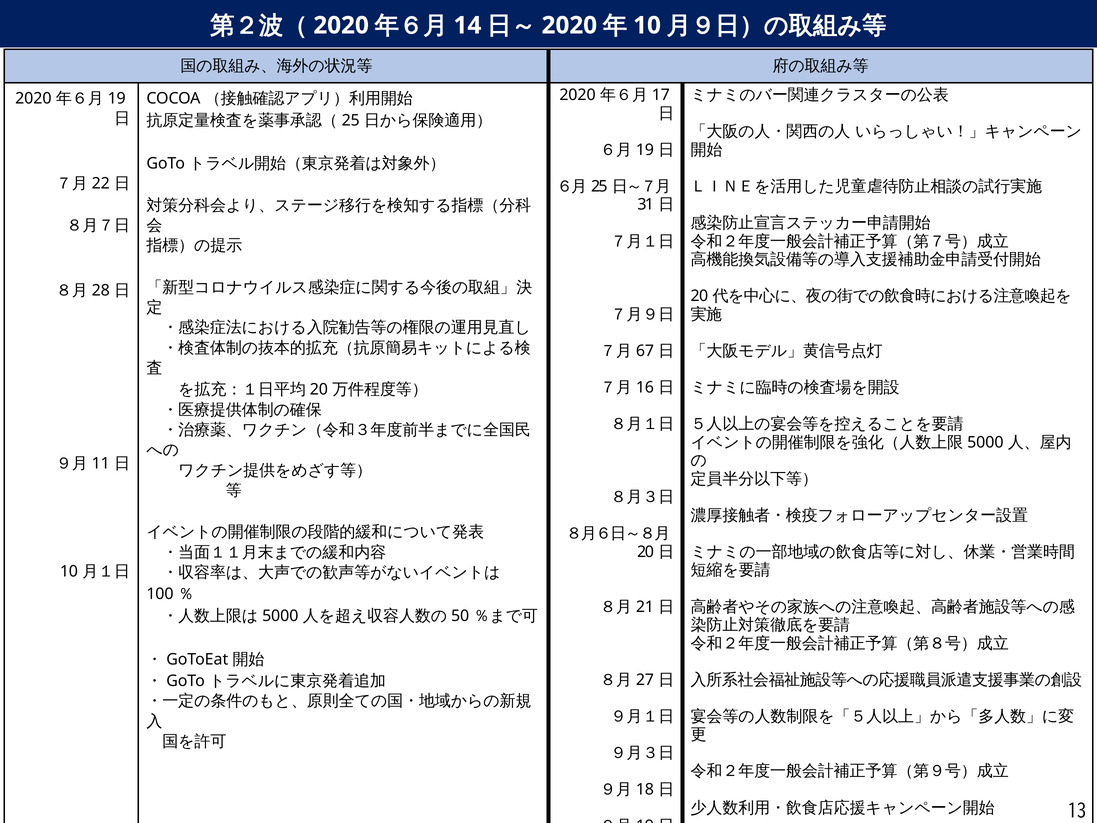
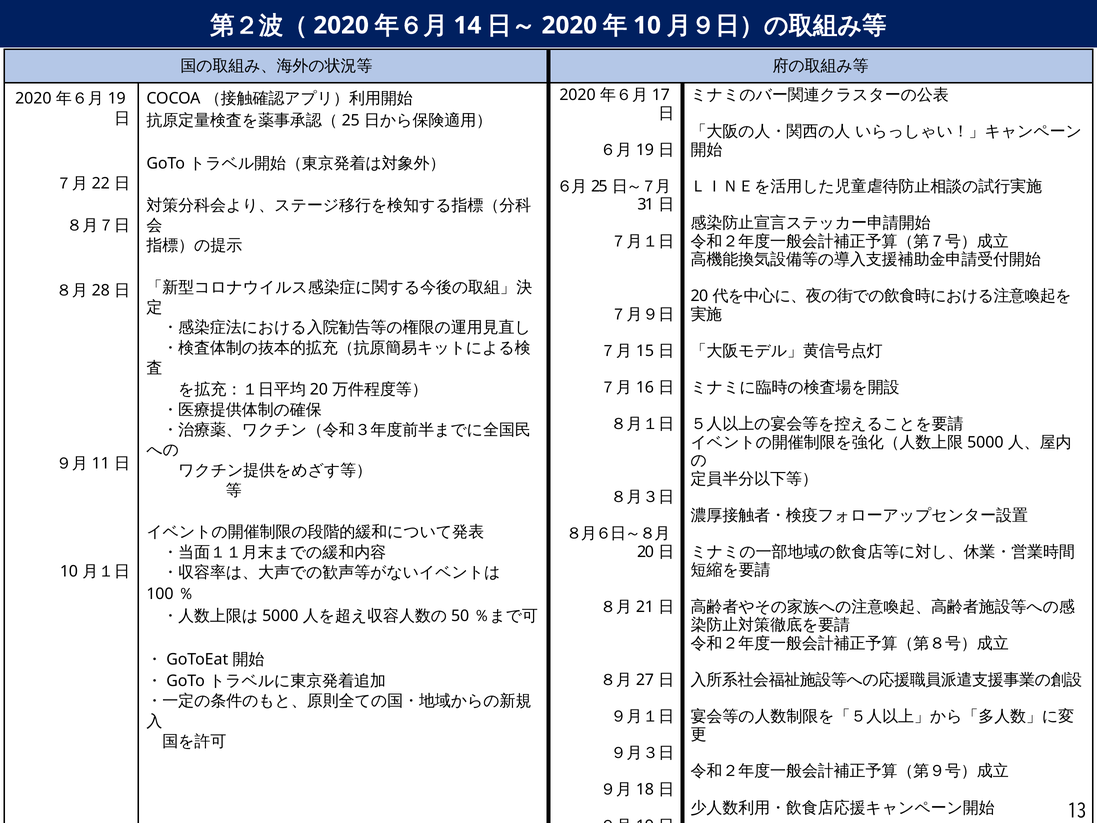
67: 67 -> 15
